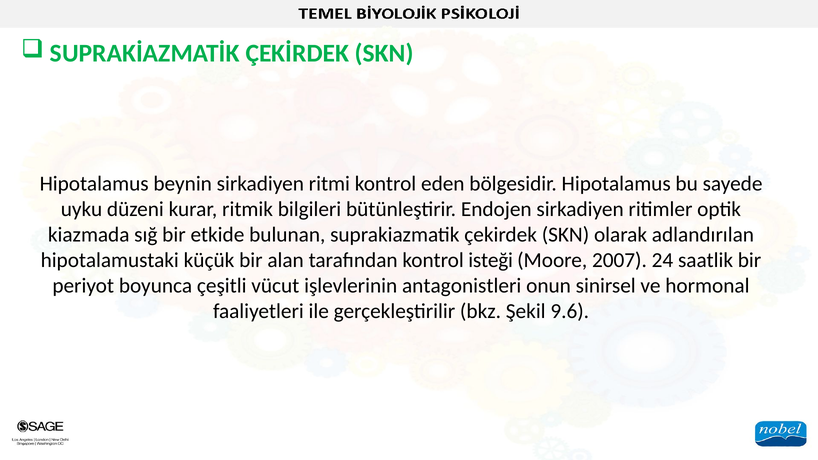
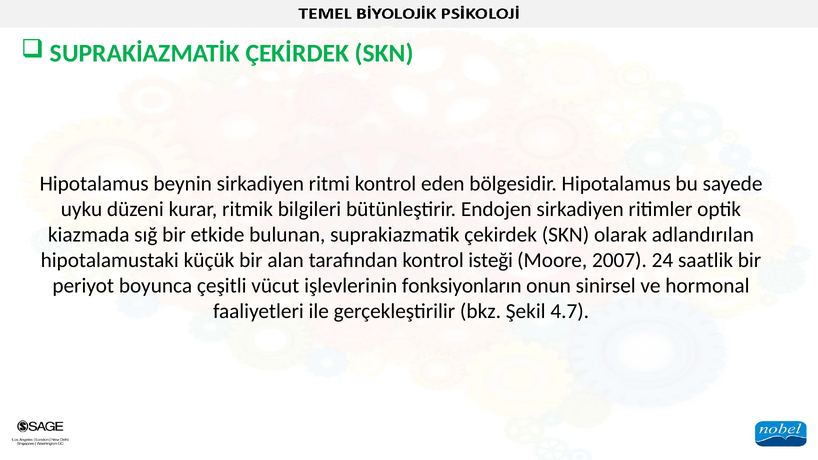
antagonistleri: antagonistleri -> fonksiyonların
9.6: 9.6 -> 4.7
